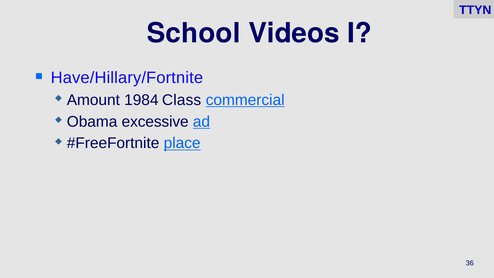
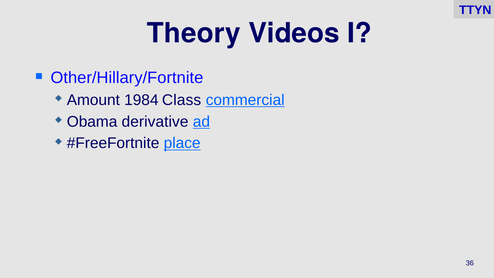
School: School -> Theory
Have/Hillary/Fortnite: Have/Hillary/Fortnite -> Other/Hillary/Fortnite
excessive: excessive -> derivative
